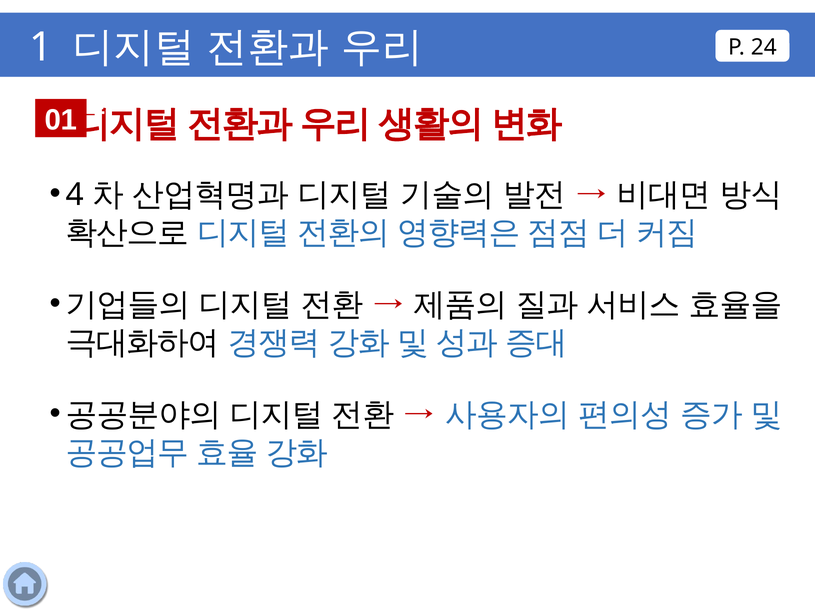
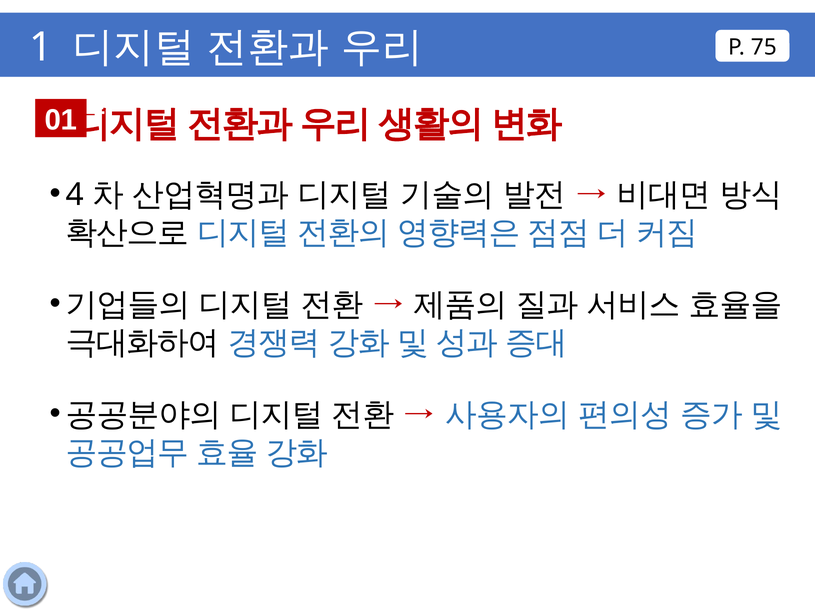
24: 24 -> 75
